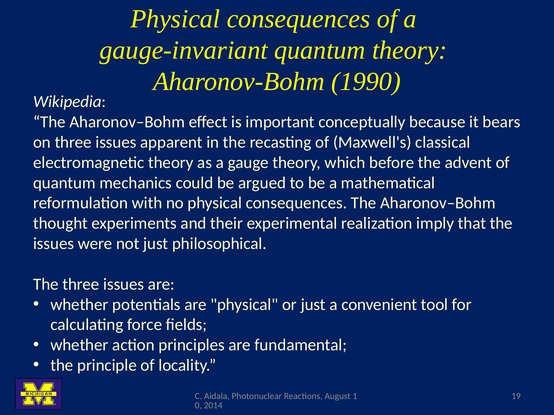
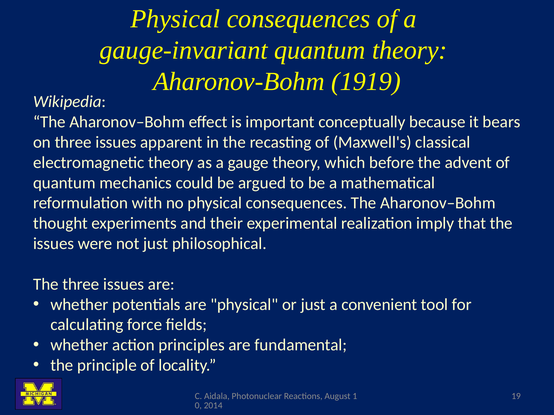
1990: 1990 -> 1919
